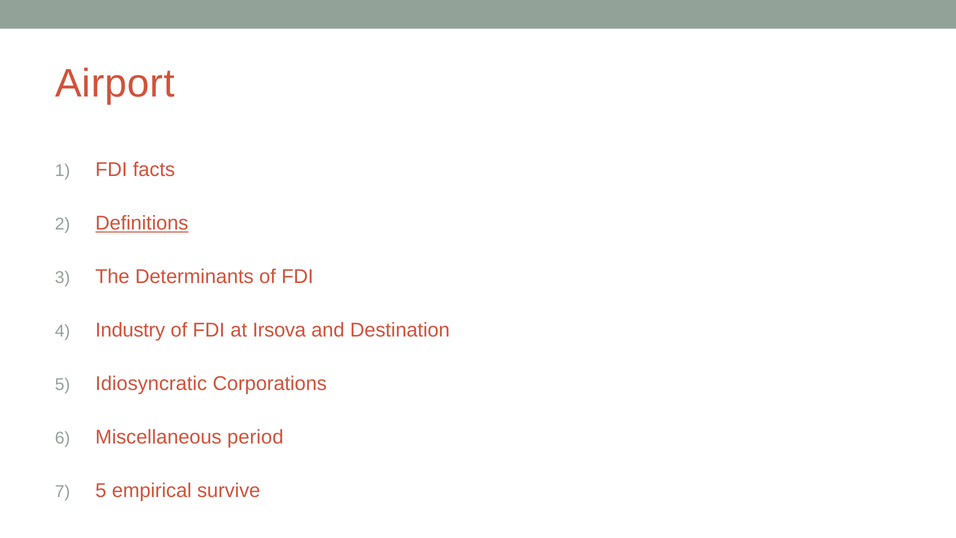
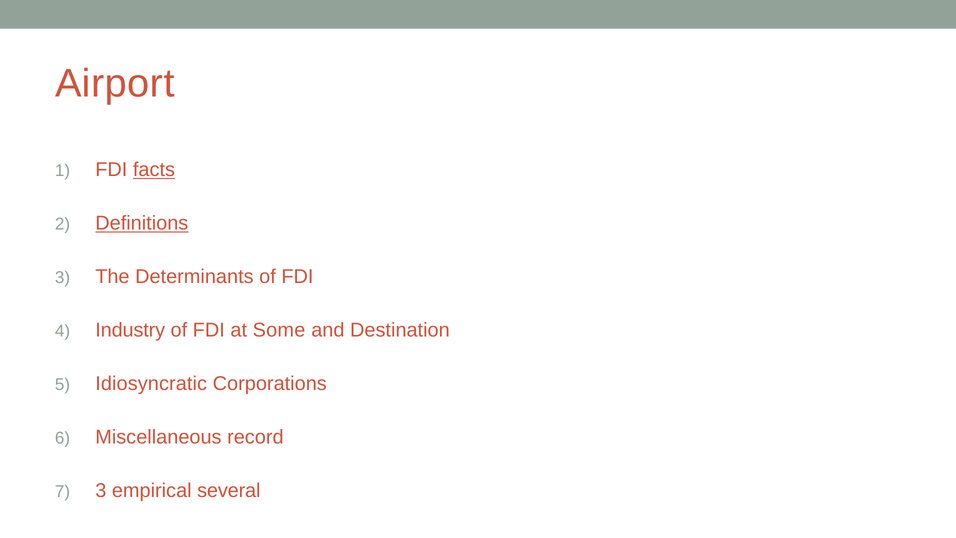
facts underline: none -> present
Irsova: Irsova -> Some
period: period -> record
5 at (101, 490): 5 -> 3
survive: survive -> several
